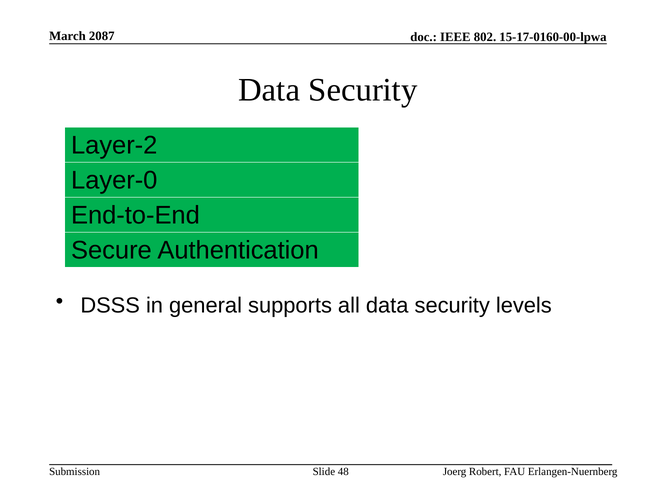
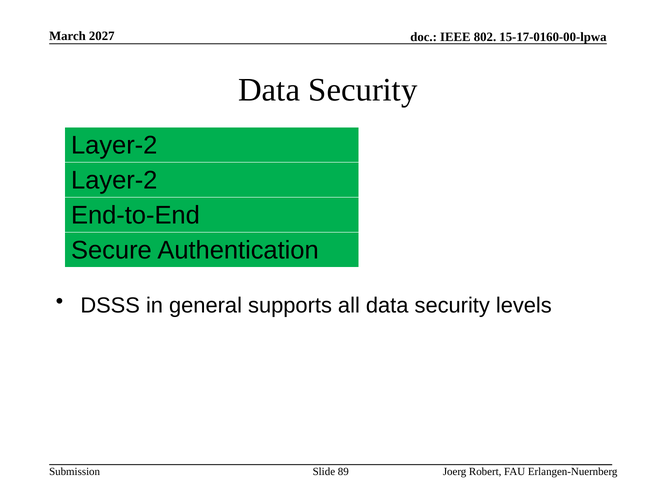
2087: 2087 -> 2027
Layer-0 at (114, 180): Layer-0 -> Layer-2
48: 48 -> 89
